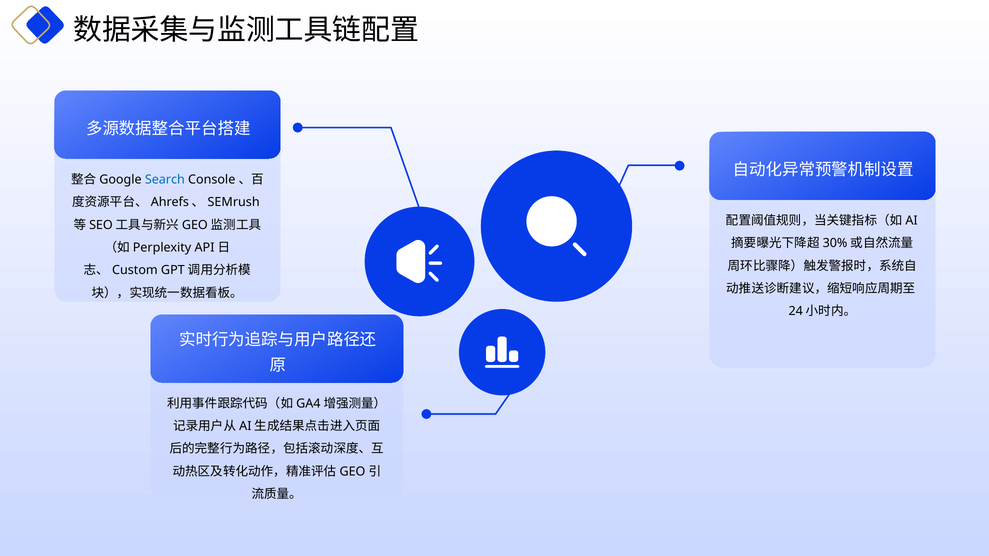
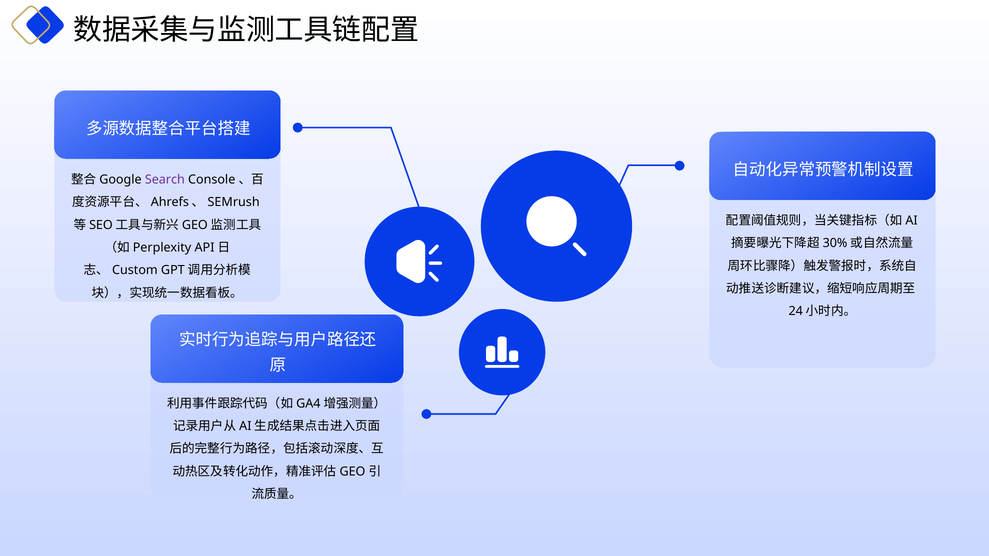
Search colour: blue -> purple
